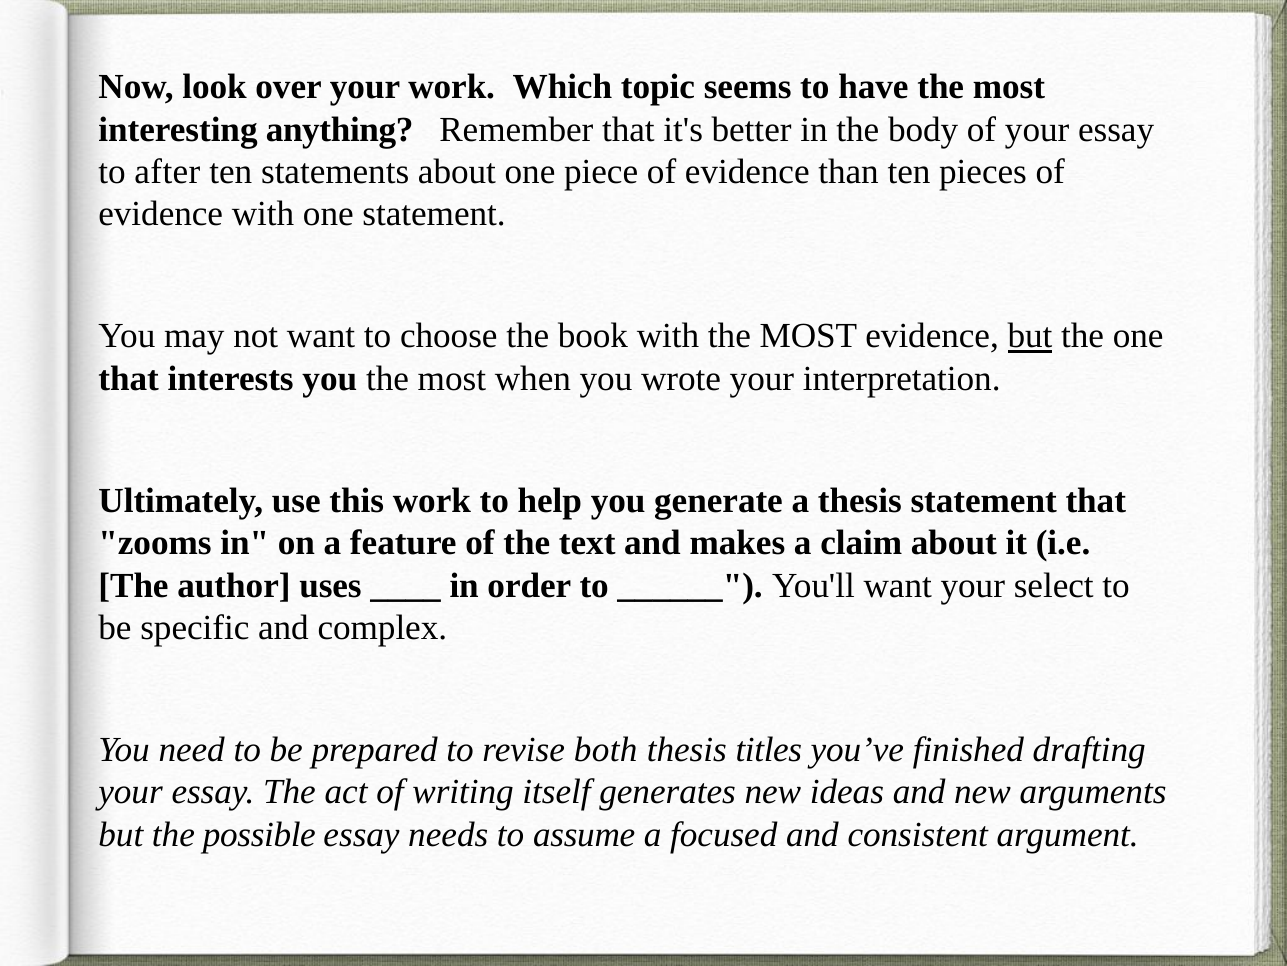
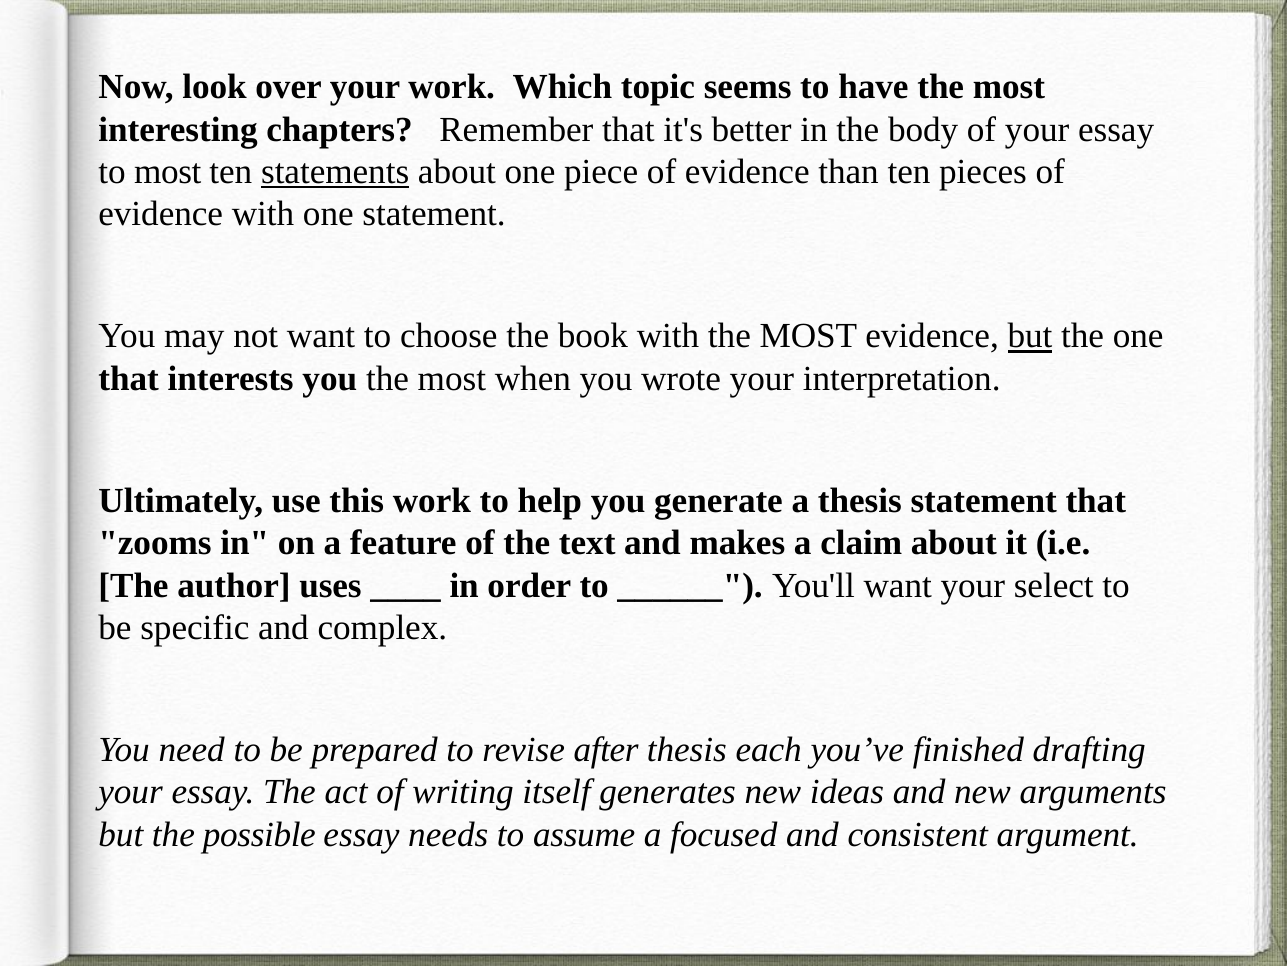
anything: anything -> chapters
to after: after -> most
statements underline: none -> present
both: both -> after
titles: titles -> each
